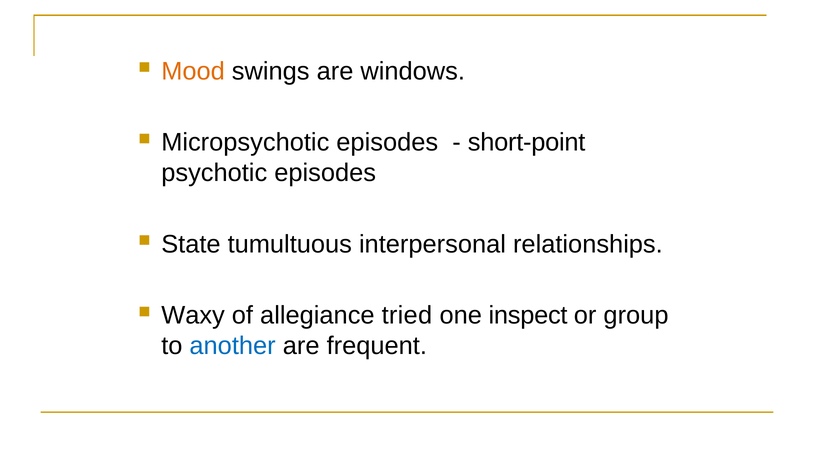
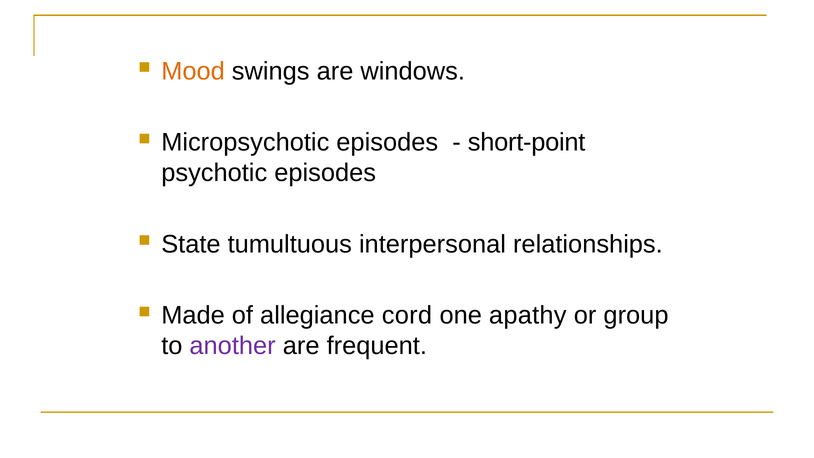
Waxy: Waxy -> Made
tried: tried -> cord
inspect: inspect -> apathy
another colour: blue -> purple
